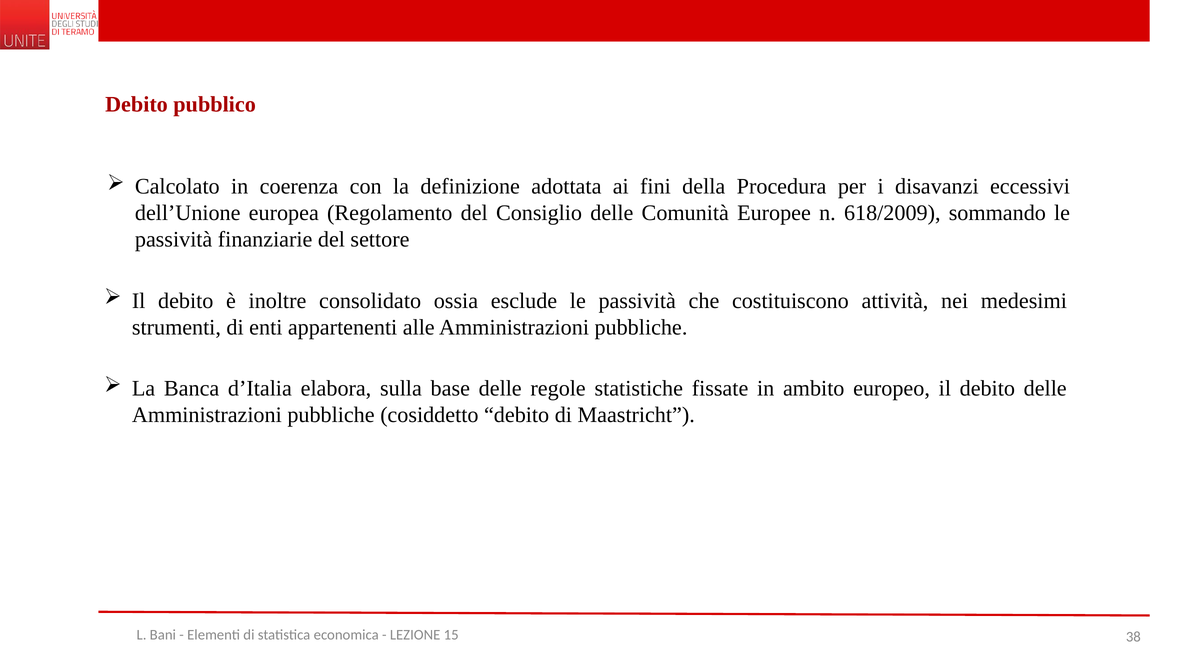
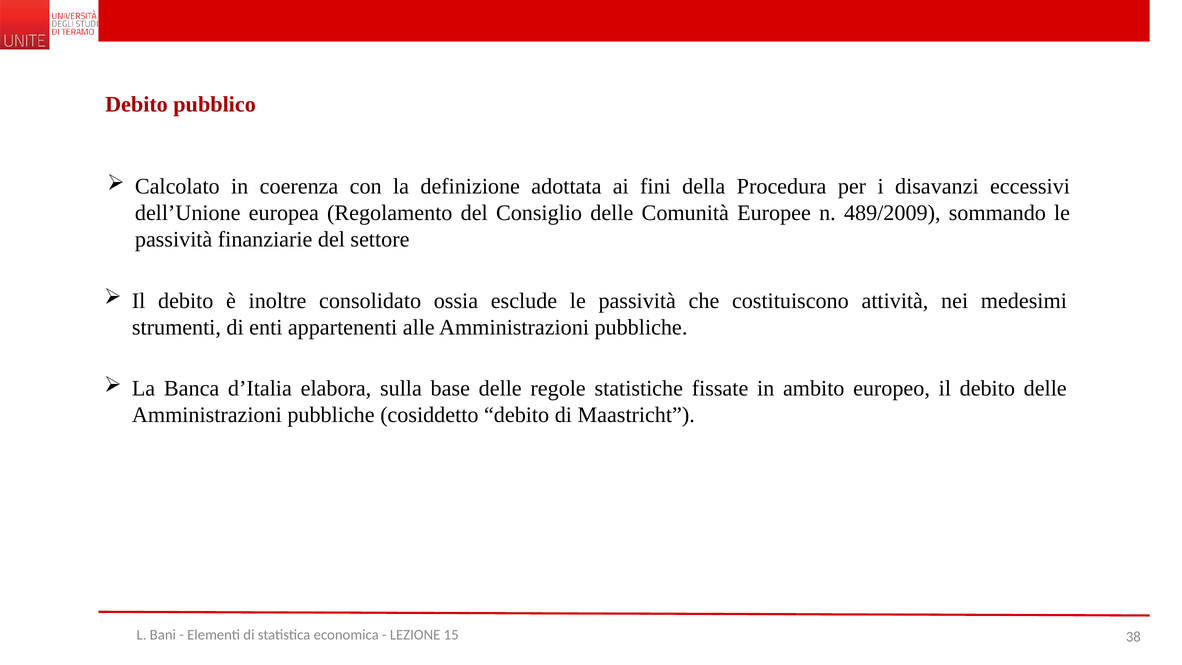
618/2009: 618/2009 -> 489/2009
